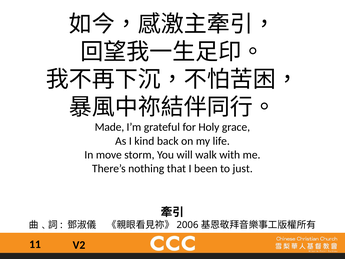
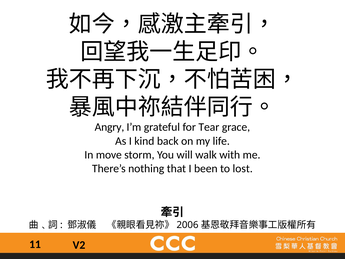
Made: Made -> Angry
Holy: Holy -> Tear
just: just -> lost
